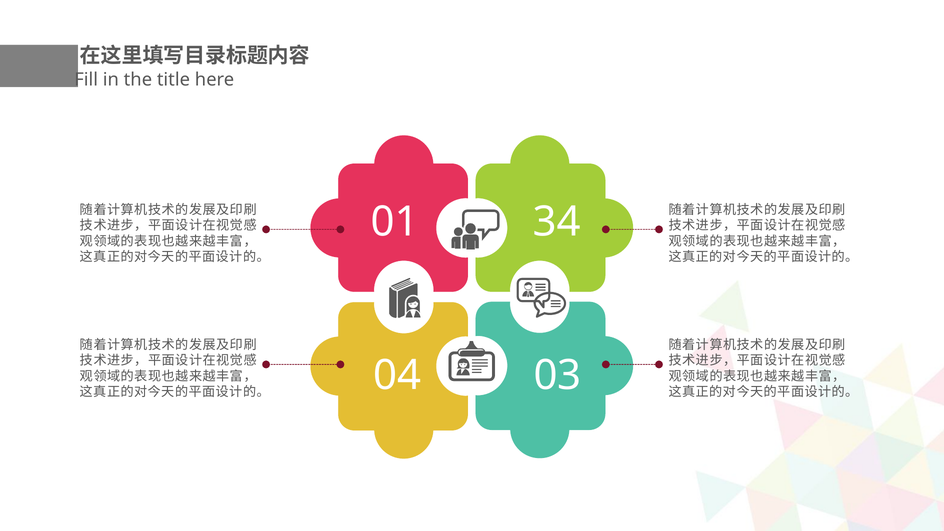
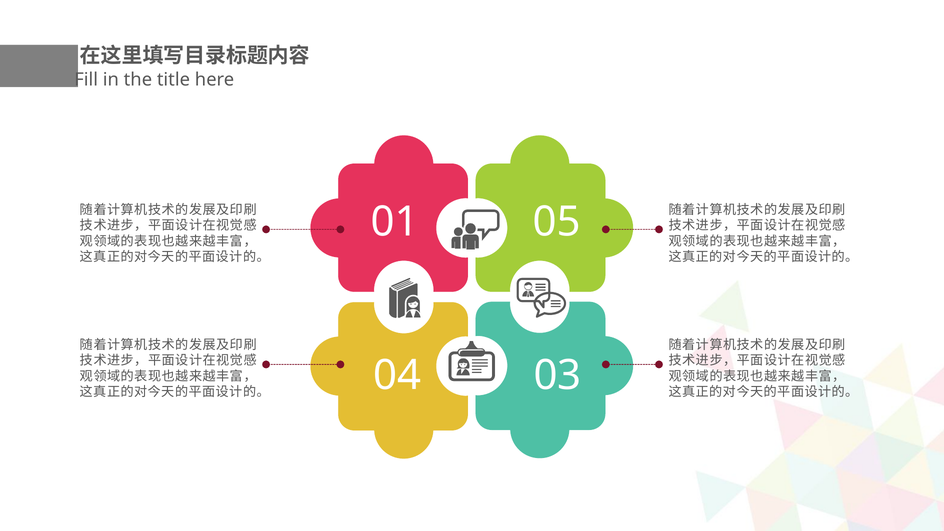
34: 34 -> 05
